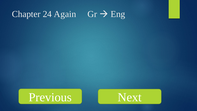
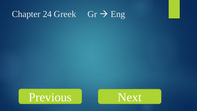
Again: Again -> Greek
